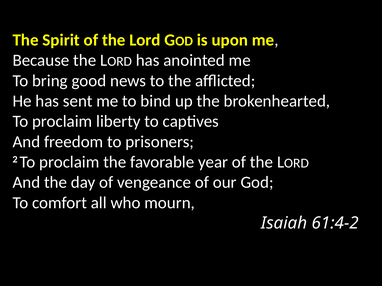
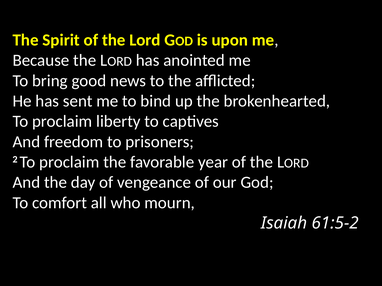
61:4-2: 61:4-2 -> 61:5-2
